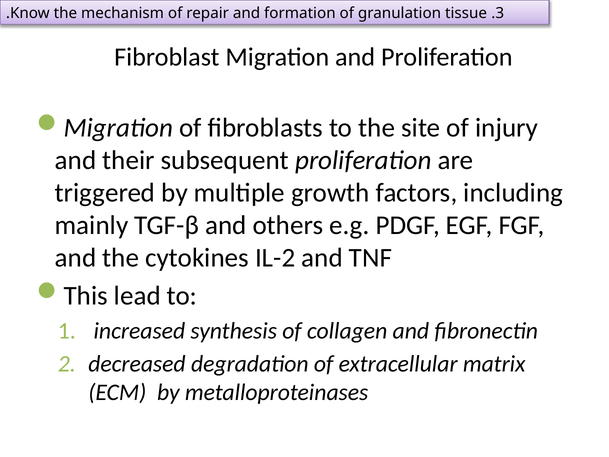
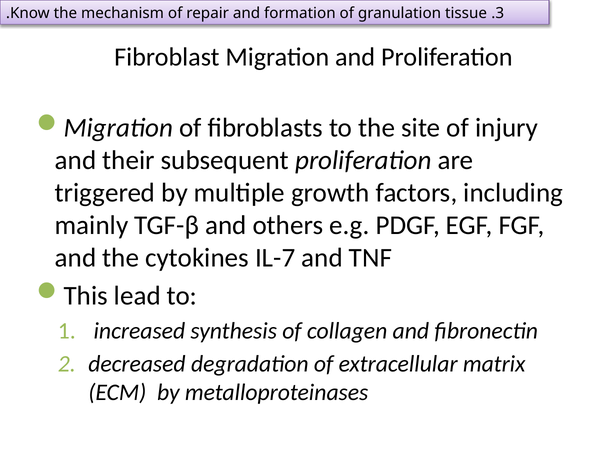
IL-2: IL-2 -> IL-7
